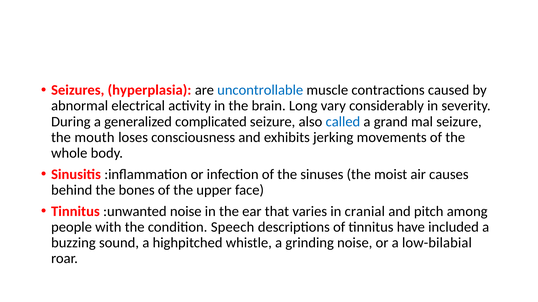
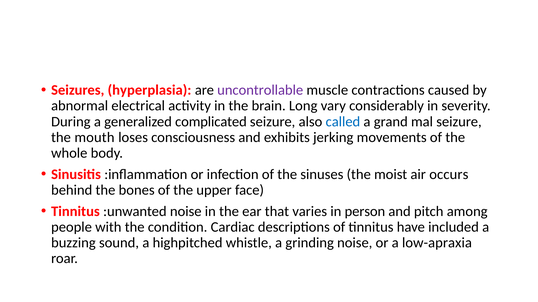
uncontrollable colour: blue -> purple
causes: causes -> occurs
cranial: cranial -> person
Speech: Speech -> Cardiac
low-bilabial: low-bilabial -> low-apraxia
